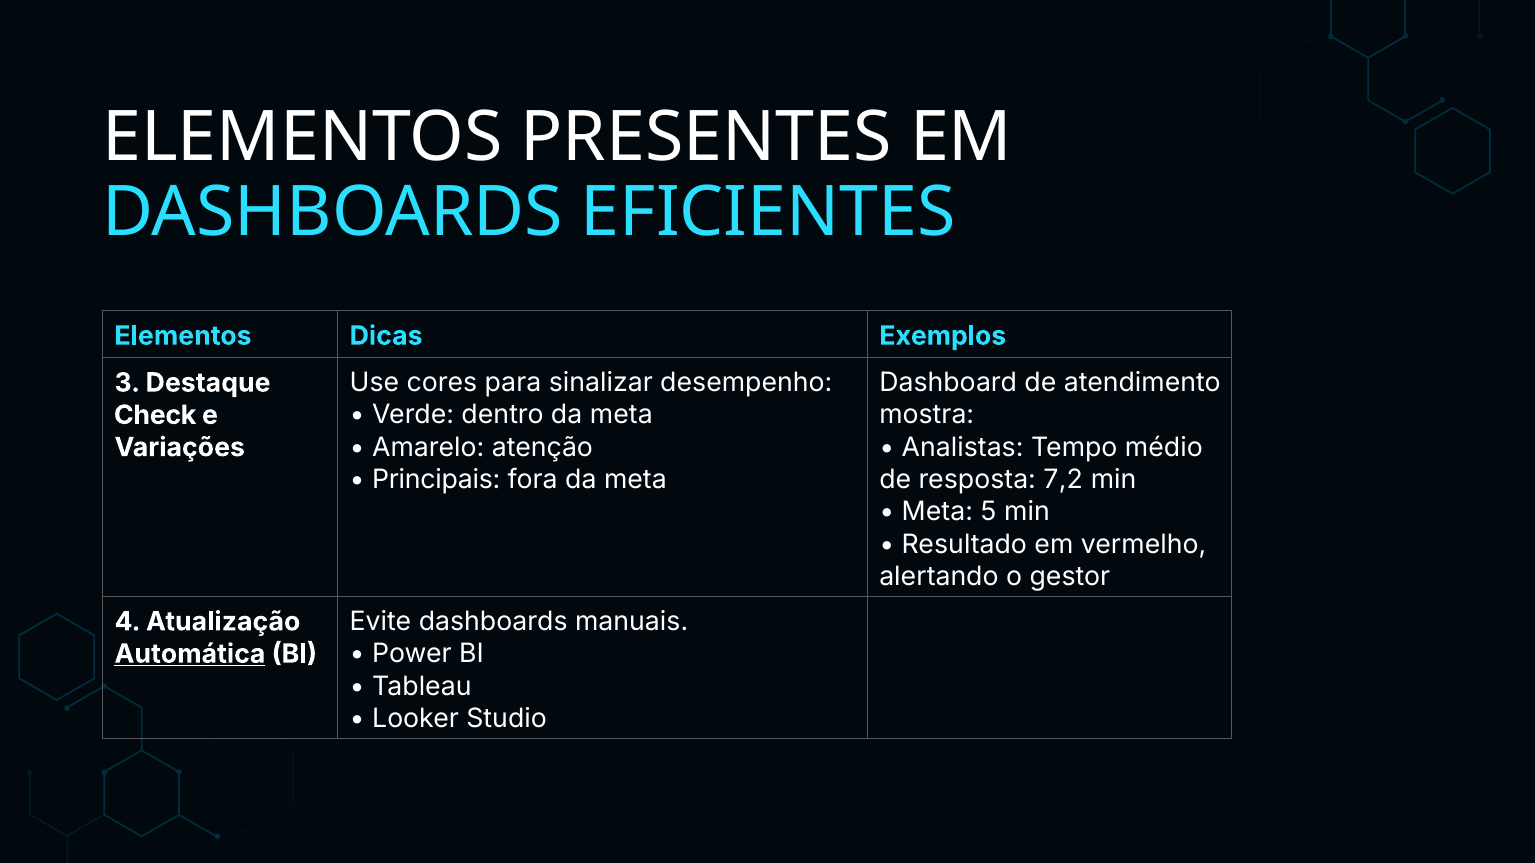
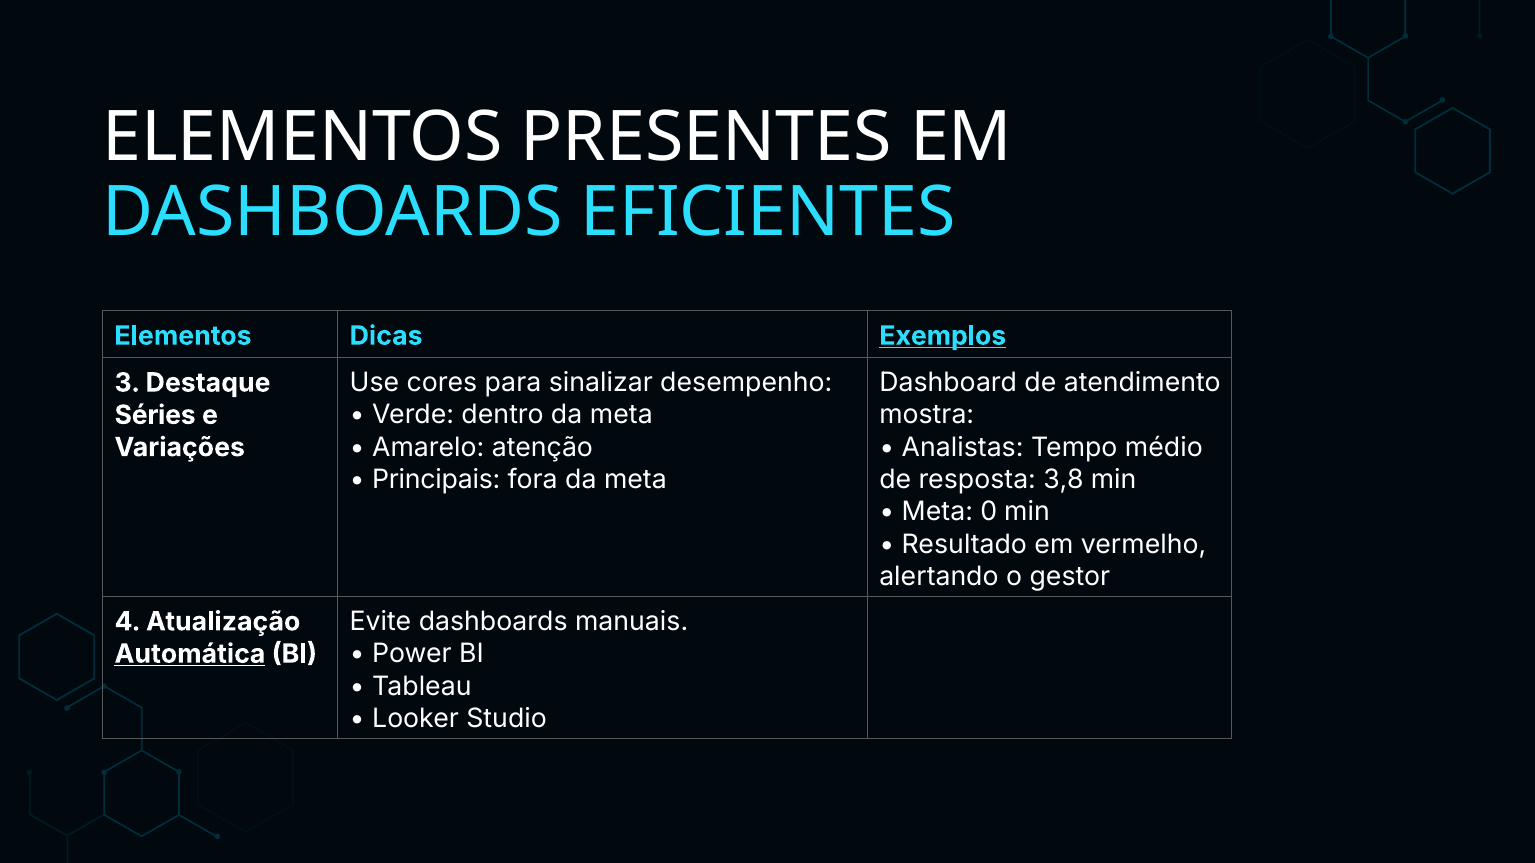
Exemplos underline: none -> present
Check: Check -> Séries
7,2: 7,2 -> 3,8
5: 5 -> 0
